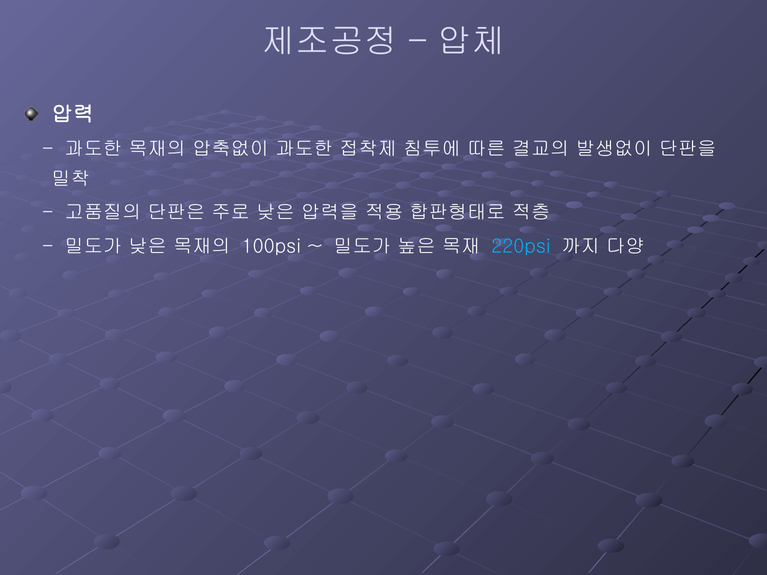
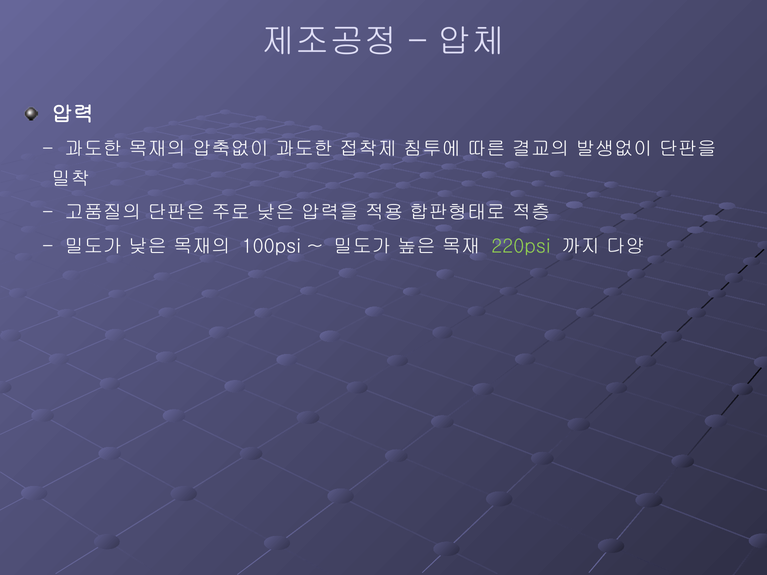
220psi colour: light blue -> light green
